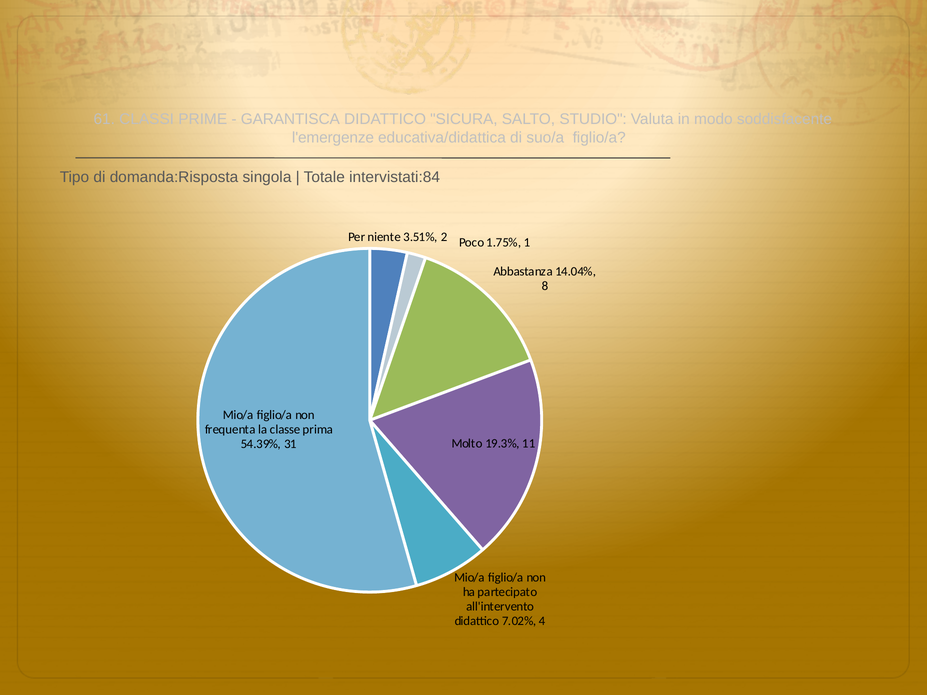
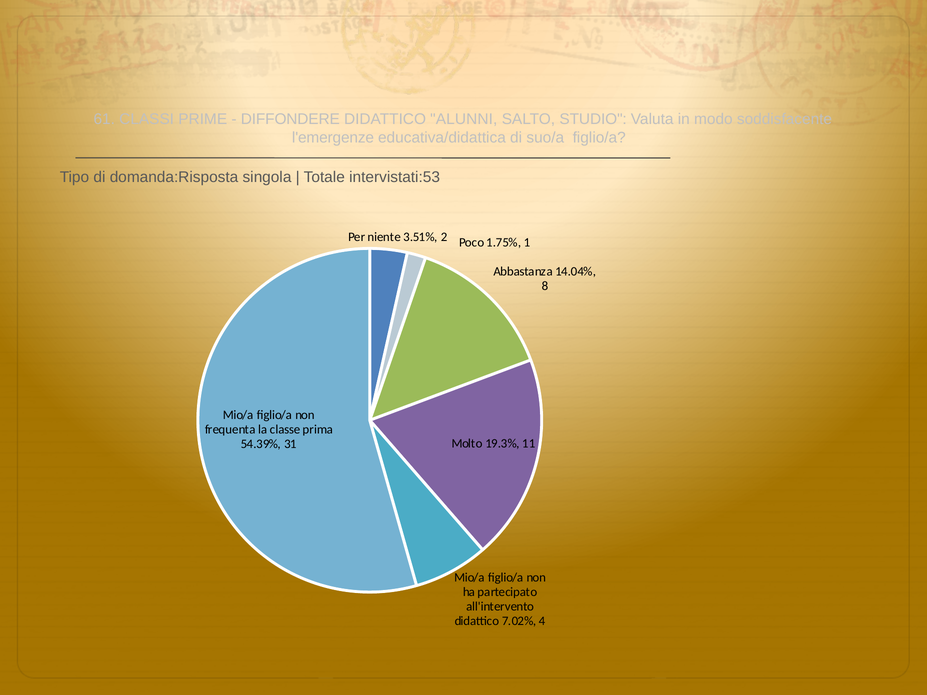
GARANTISCA: GARANTISCA -> DIFFONDERE
SICURA: SICURA -> ALUNNI
intervistati:84: intervistati:84 -> intervistati:53
